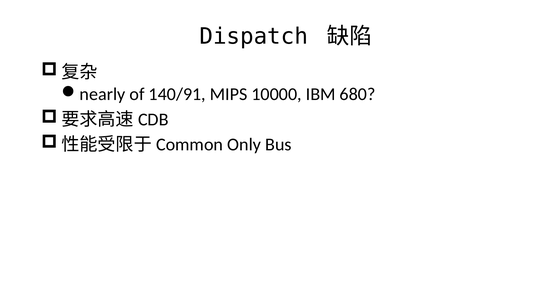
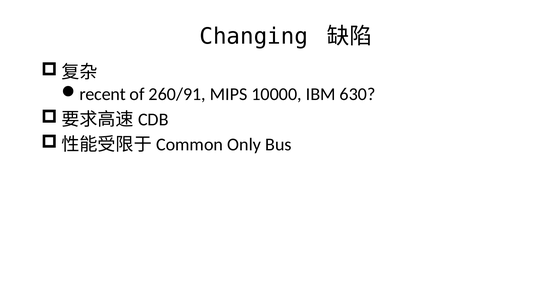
Dispatch: Dispatch -> Changing
nearly: nearly -> recent
140/91: 140/91 -> 260/91
680: 680 -> 630
